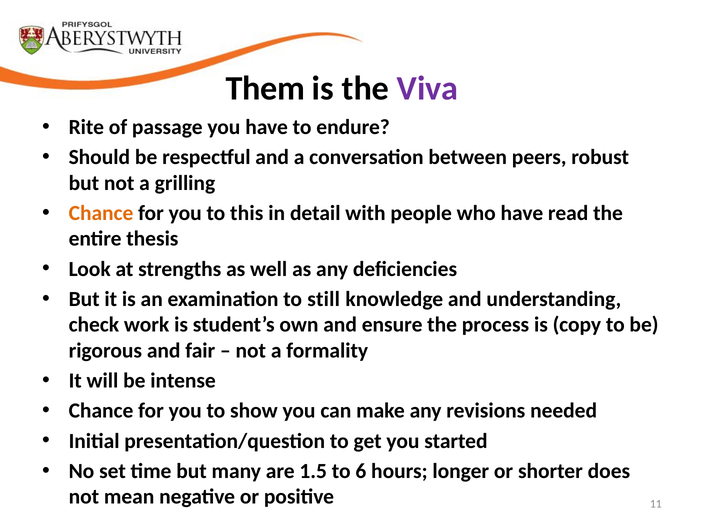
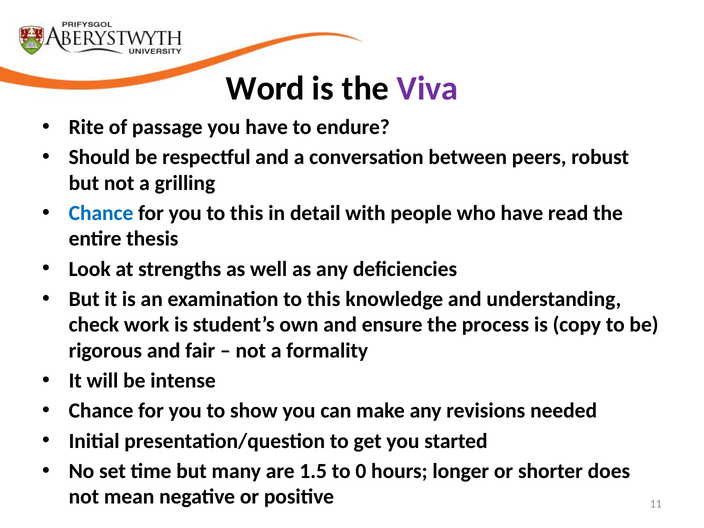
Them: Them -> Word
Chance at (101, 213) colour: orange -> blue
examination to still: still -> this
6: 6 -> 0
